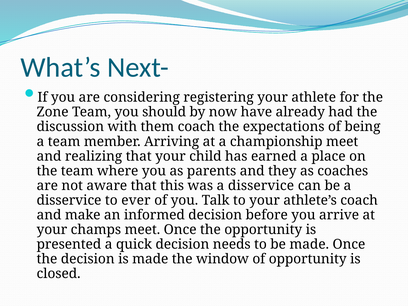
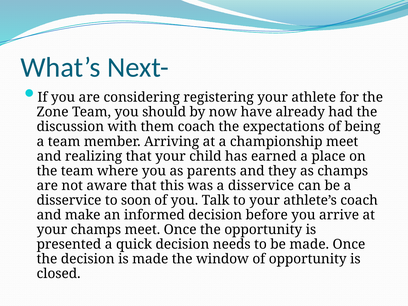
as coaches: coaches -> champs
ever: ever -> soon
